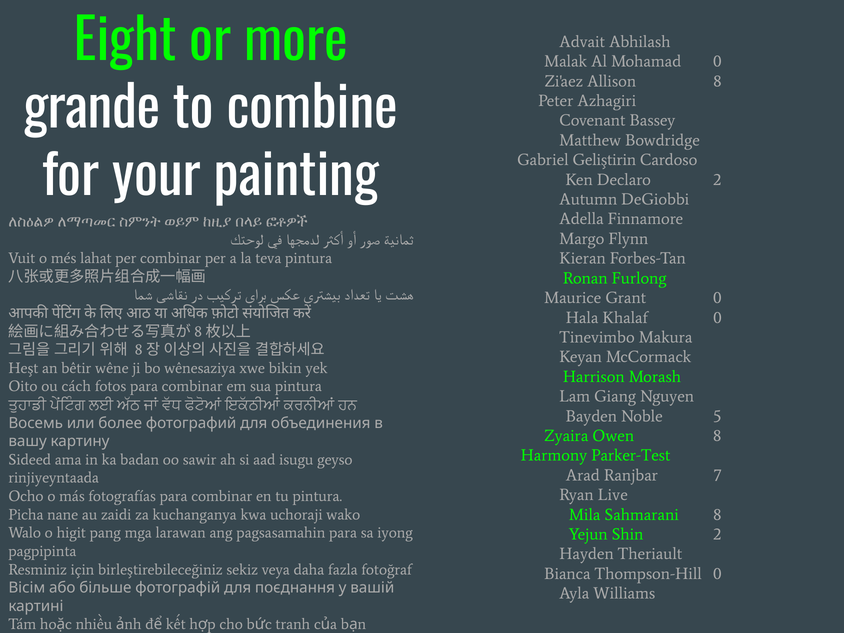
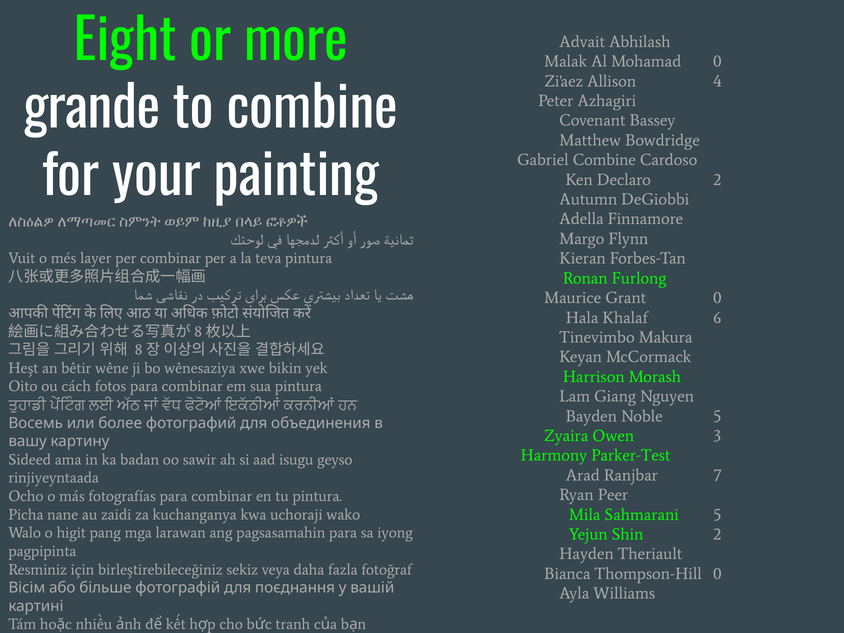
Allison 8: 8 -> 4
Gabriel Geliştirin: Geliştirin -> Combine
lahat: lahat -> layer
Khalaf 0: 0 -> 6
Owen 8: 8 -> 3
Live: Live -> Peer
Sahmarani 8: 8 -> 5
